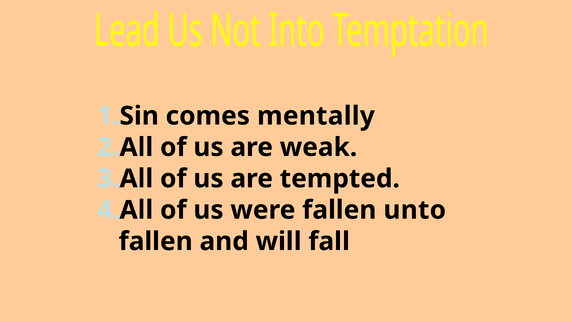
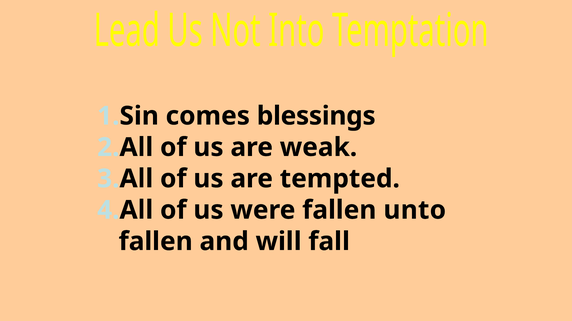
mentally: mentally -> blessings
